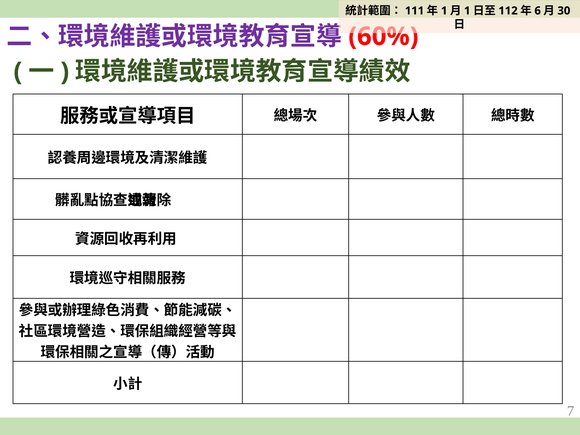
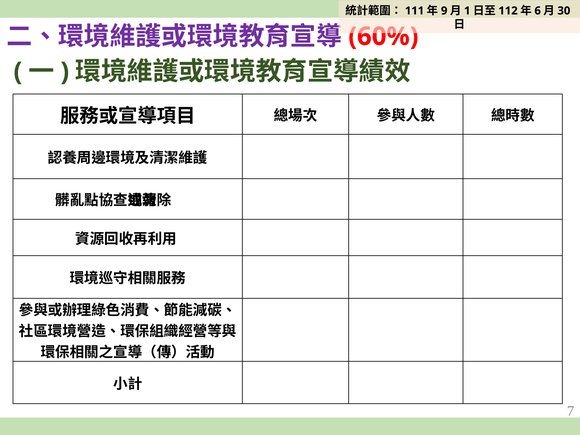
1 at (444, 11): 1 -> 9
